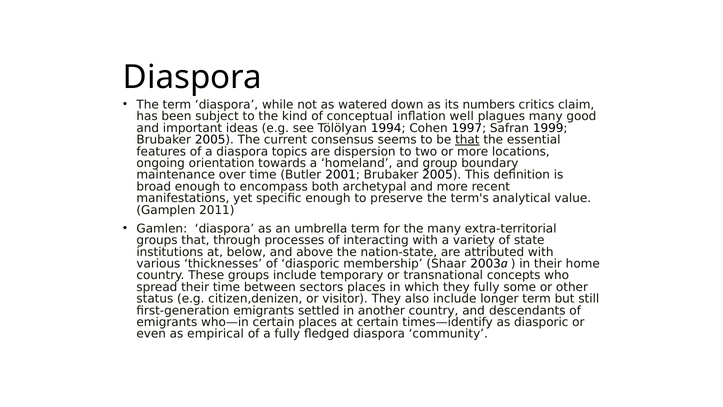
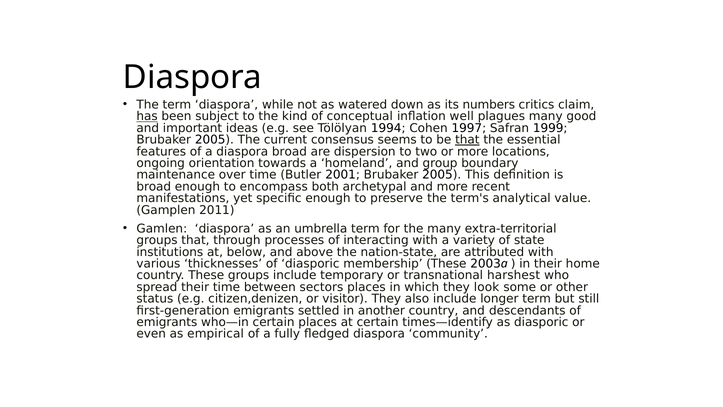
has underline: none -> present
diaspora topics: topics -> broad
membership Shaar: Shaar -> These
concepts: concepts -> harshest
they fully: fully -> look
